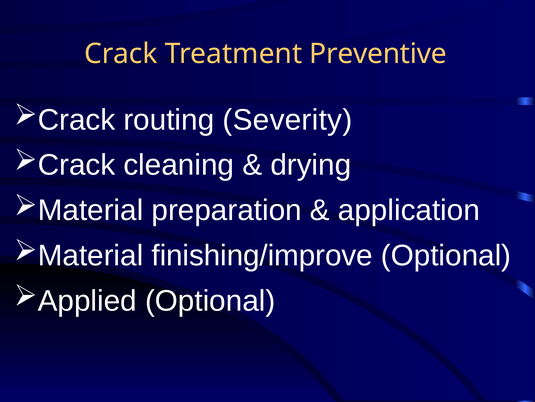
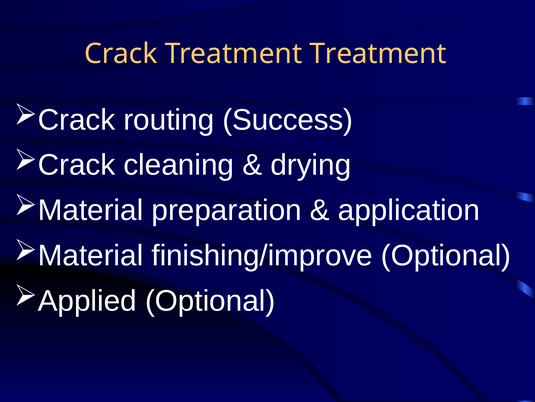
Treatment Preventive: Preventive -> Treatment
Severity: Severity -> Success
